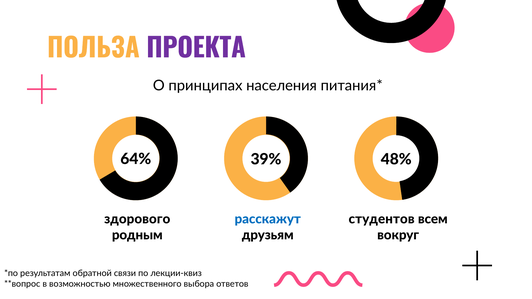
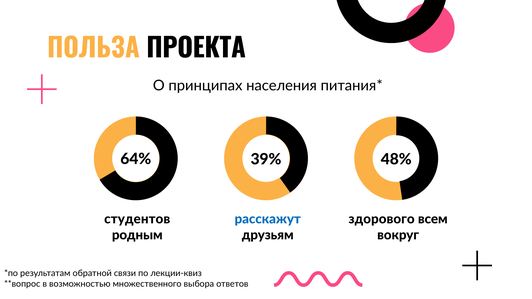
ПРОЕКТА colour: purple -> black
здорового: здорового -> студентов
студентов: студентов -> здорового
